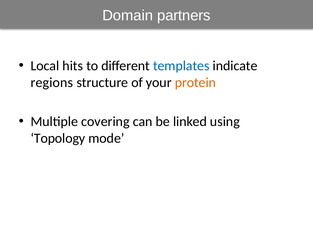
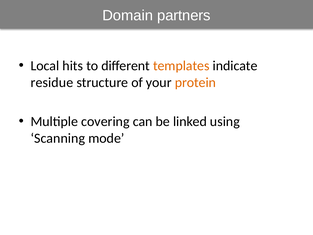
templates colour: blue -> orange
regions: regions -> residue
Topology: Topology -> Scanning
